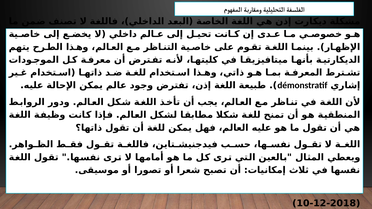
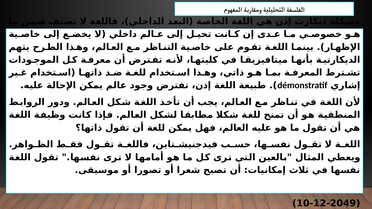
10-12-2018: 10-12-2018 -> 10-12-2049
